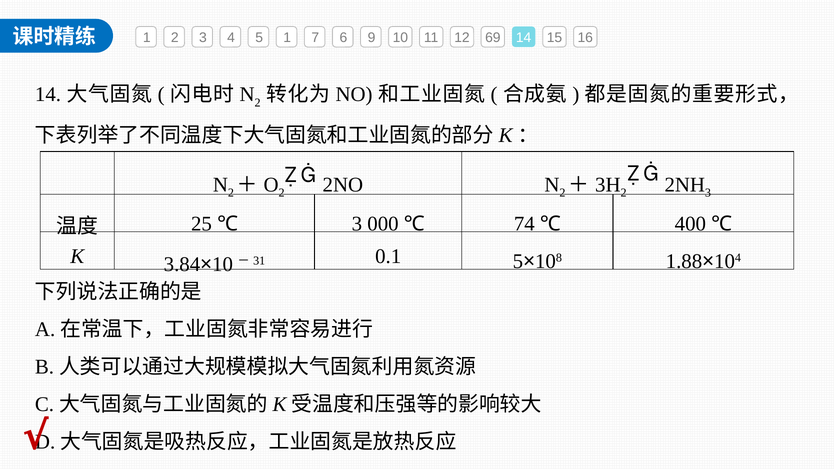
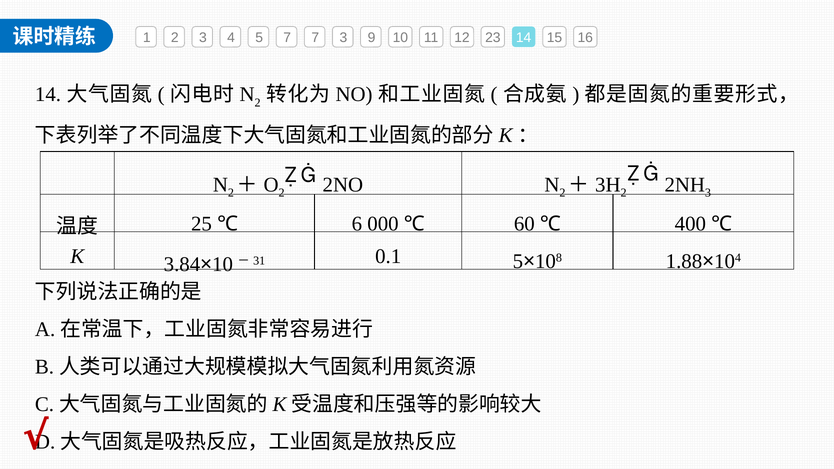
5 1: 1 -> 7
7 6: 6 -> 3
69: 69 -> 23
3 at (357, 224): 3 -> 6
74: 74 -> 60
